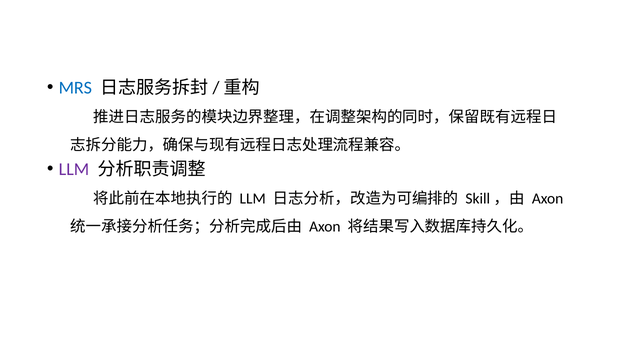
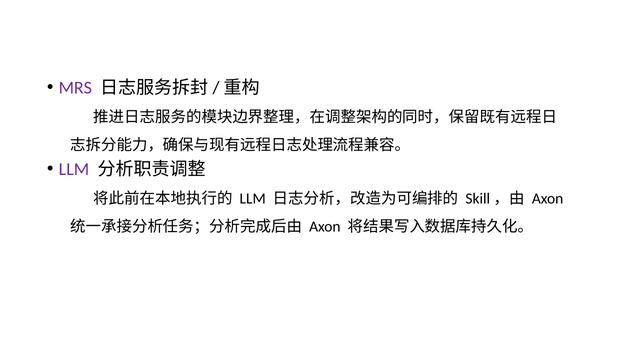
MRS colour: blue -> purple
